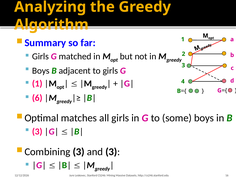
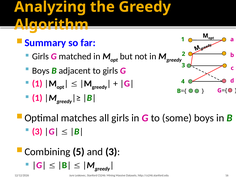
6 at (37, 98): 6 -> 1
3 at (79, 152): 3 -> 5
